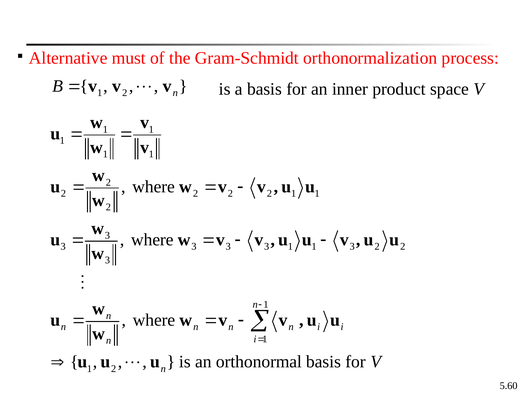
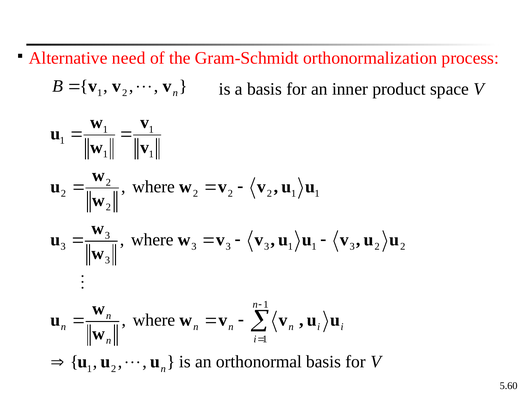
must: must -> need
